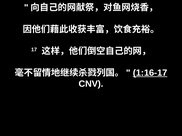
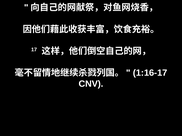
1:16-17 underline: present -> none
